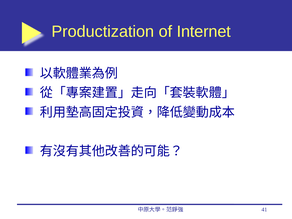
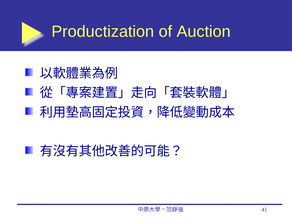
Internet: Internet -> Auction
